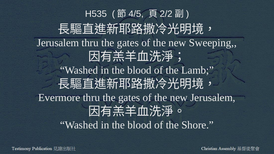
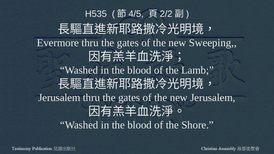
Jerusalem at (58, 43): Jerusalem -> Evermore
Evermore at (59, 98): Evermore -> Jerusalem
